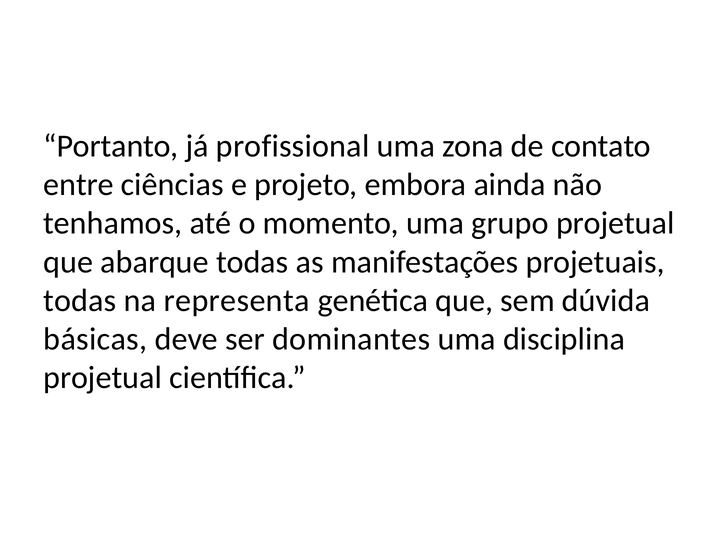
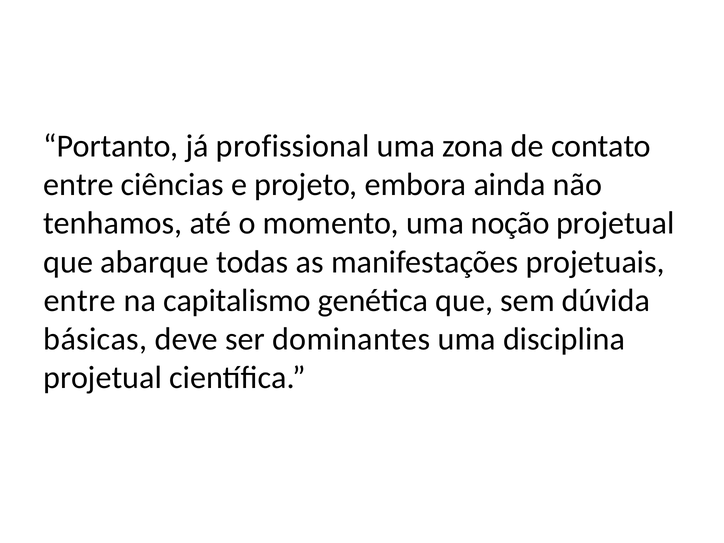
grupo: grupo -> noção
todas at (80, 301): todas -> entre
representa: representa -> capitalismo
